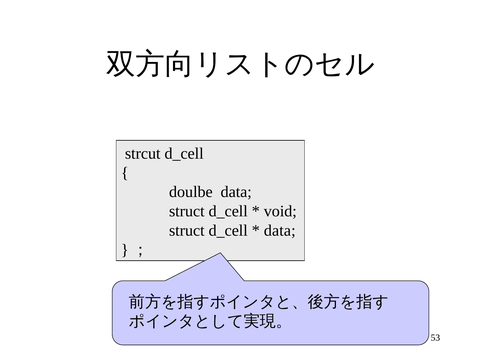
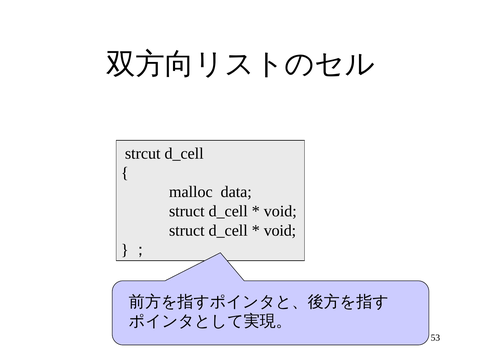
doulbe: doulbe -> malloc
data at (280, 230): data -> void
